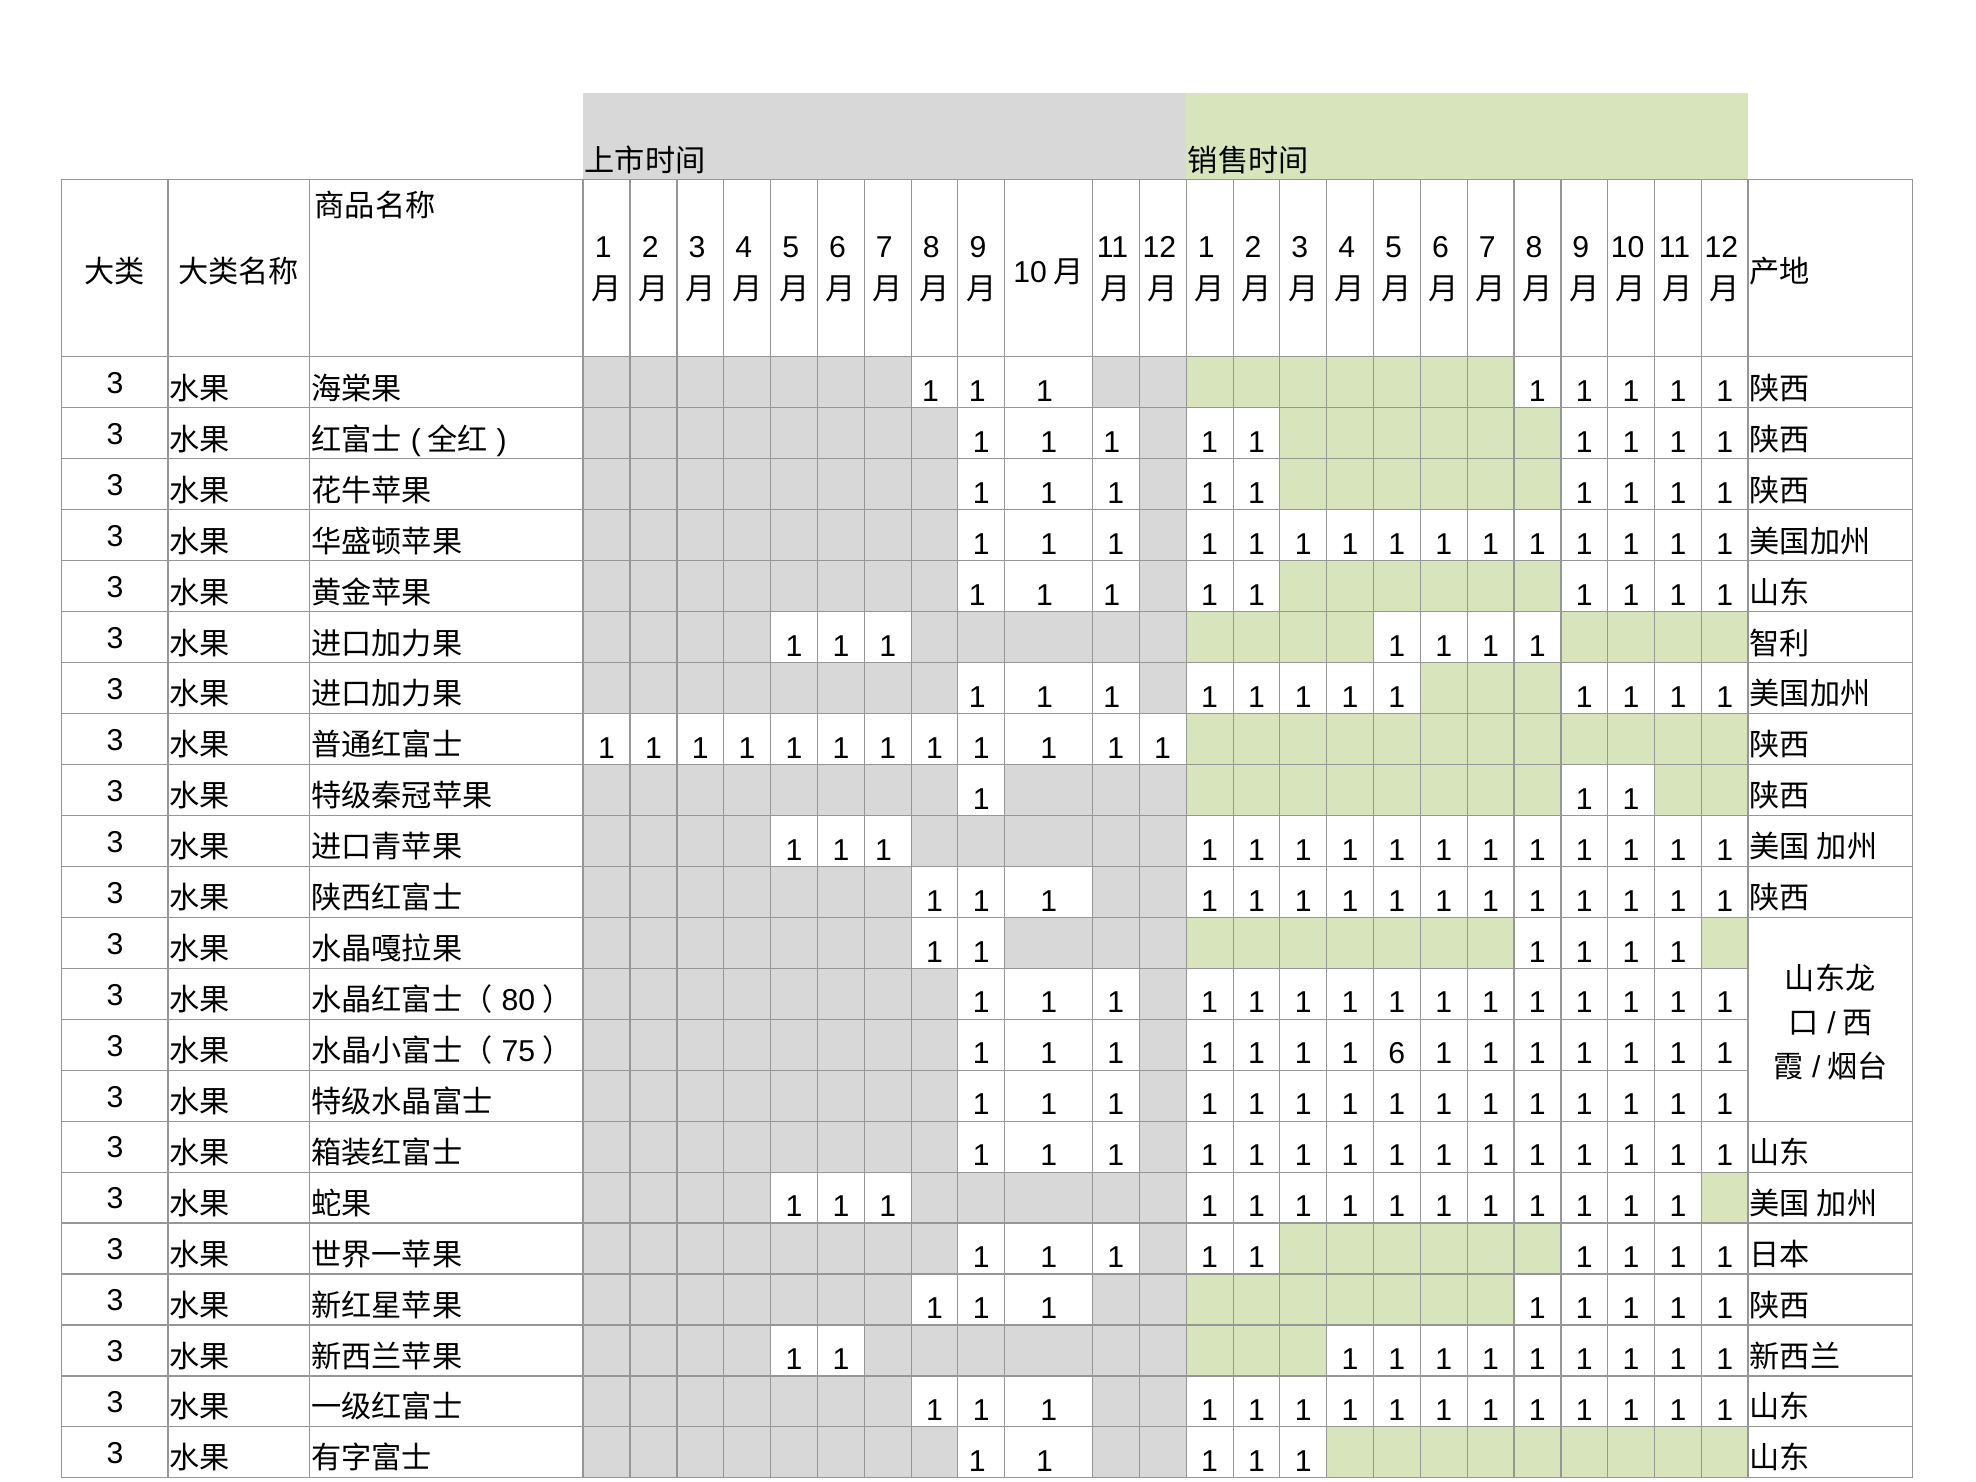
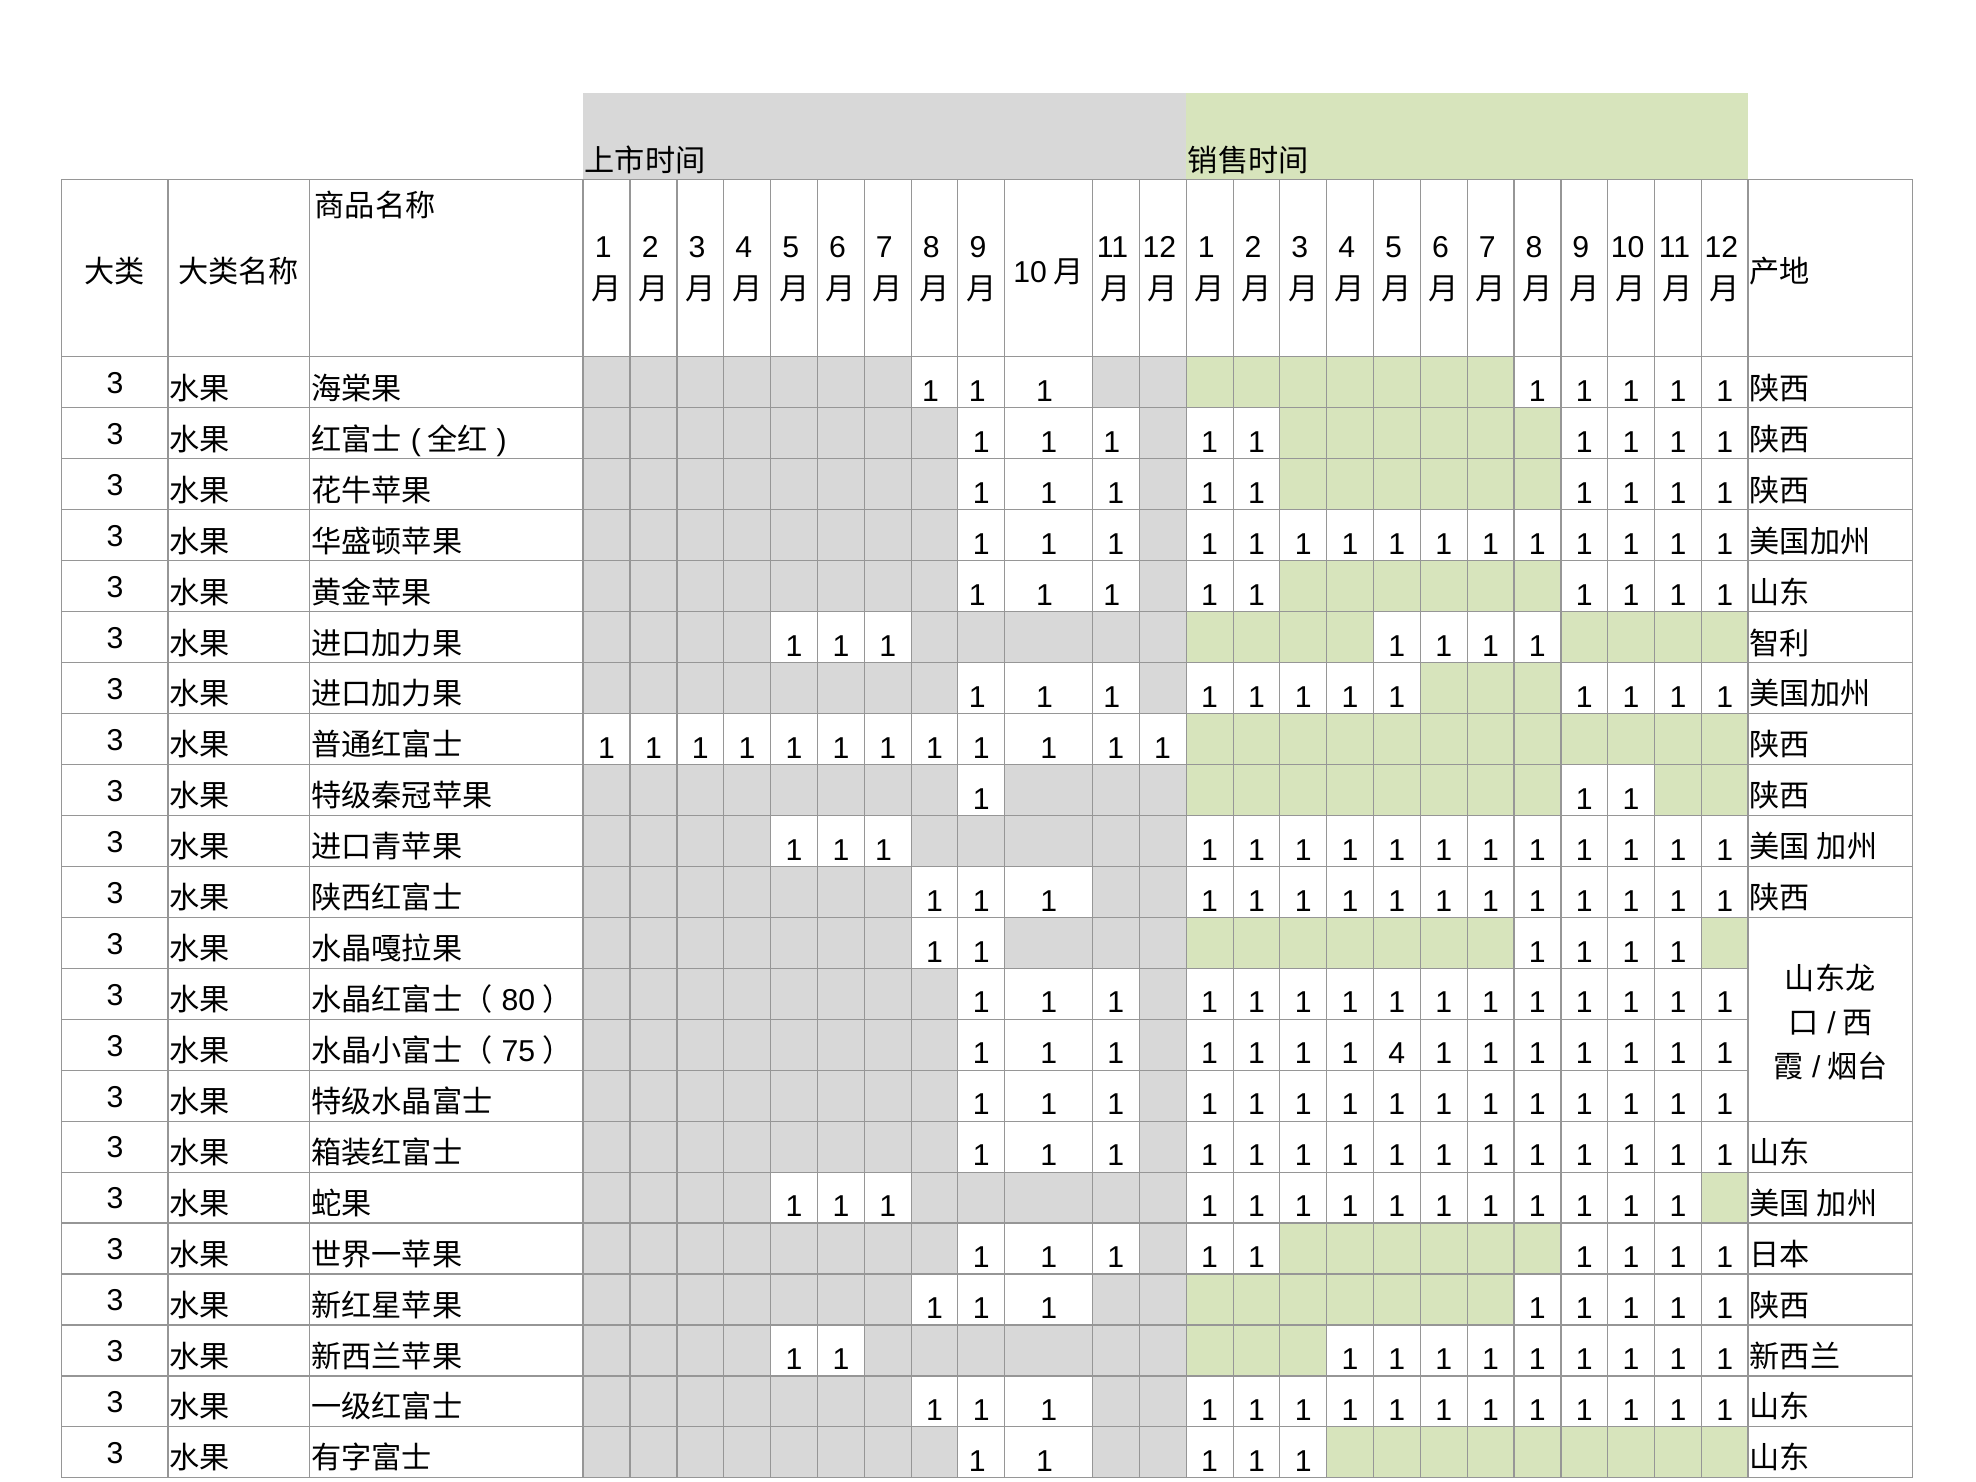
1 6: 6 -> 4
